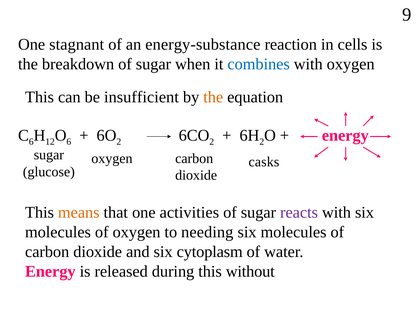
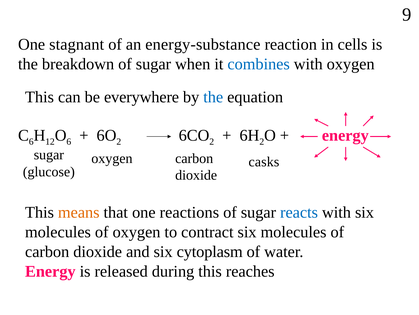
insufficient: insufficient -> everywhere
the at (213, 97) colour: orange -> blue
activities: activities -> reactions
reacts colour: purple -> blue
needing: needing -> contract
without: without -> reaches
